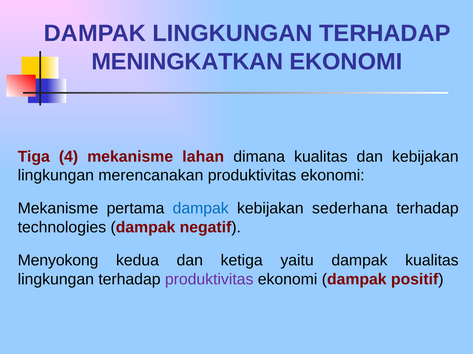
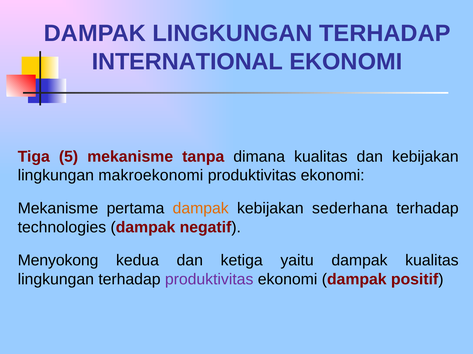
MENINGKATKAN: MENINGKATKAN -> INTERNATIONAL
4: 4 -> 5
lahan: lahan -> tanpa
merencanakan: merencanakan -> makroekonomi
dampak at (201, 209) colour: blue -> orange
